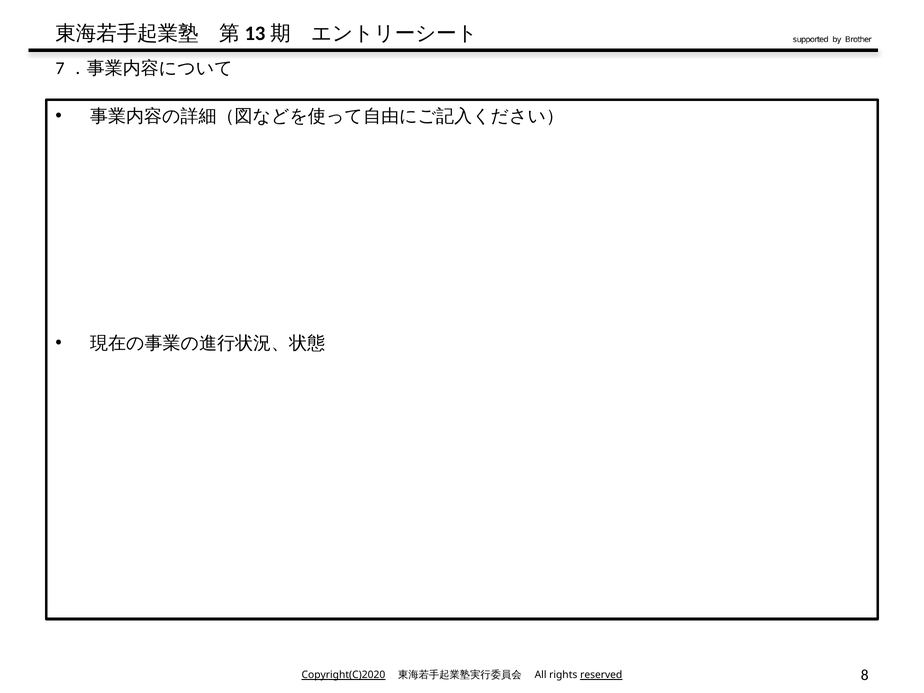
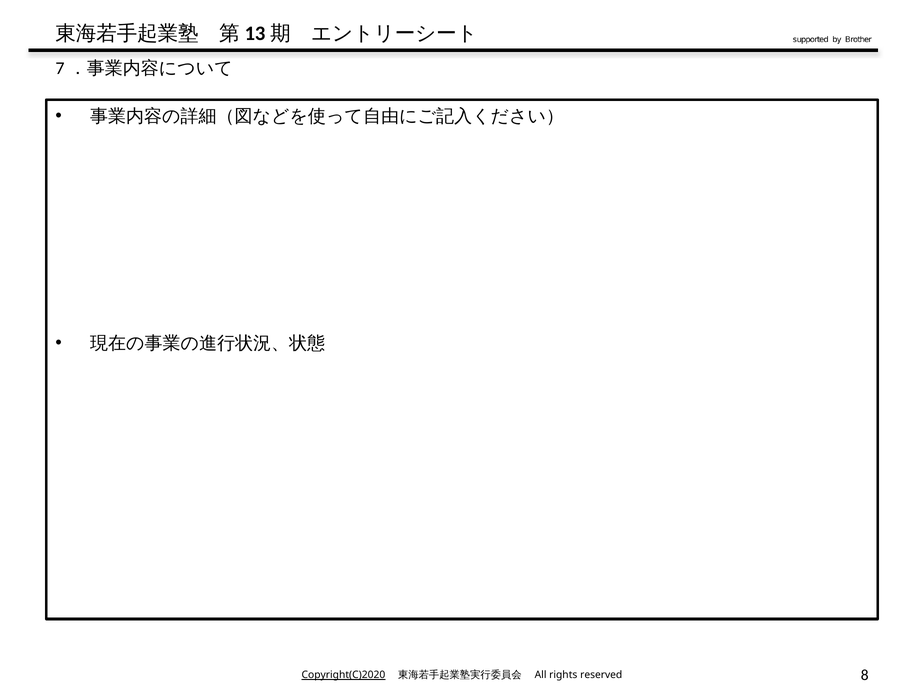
reserved underline: present -> none
